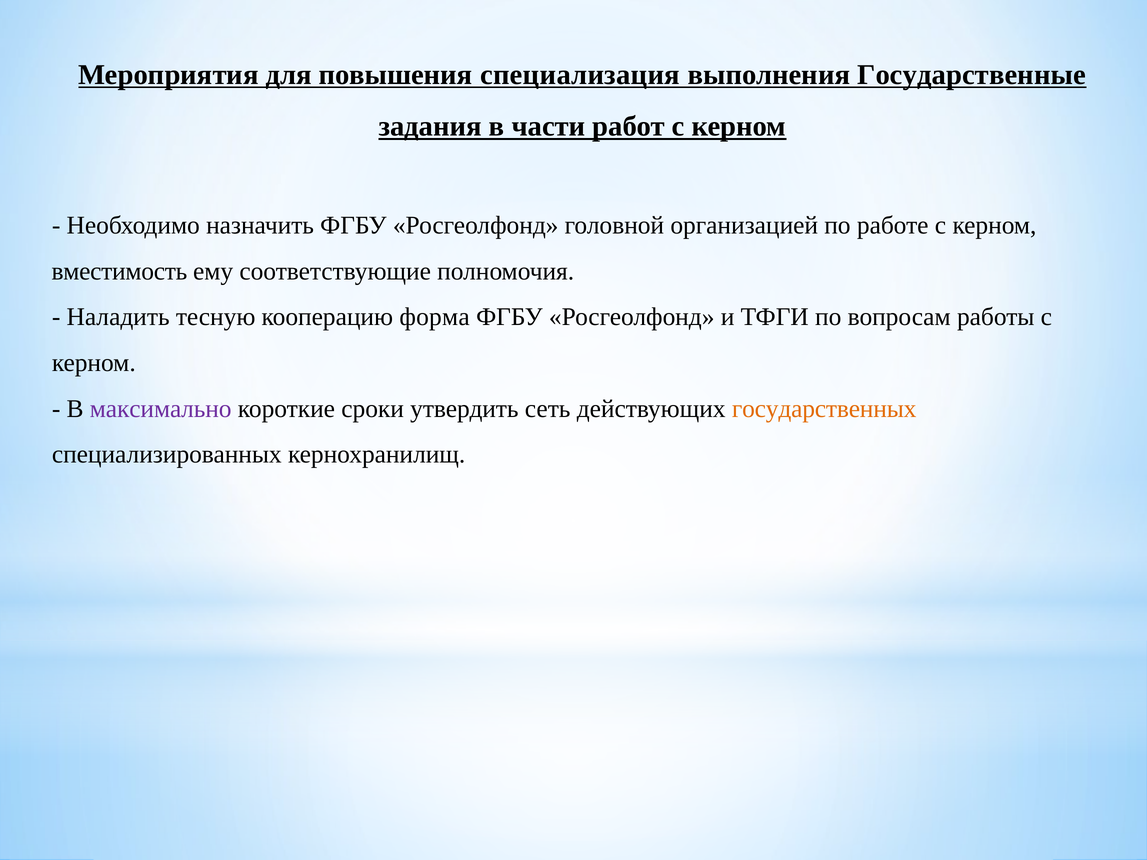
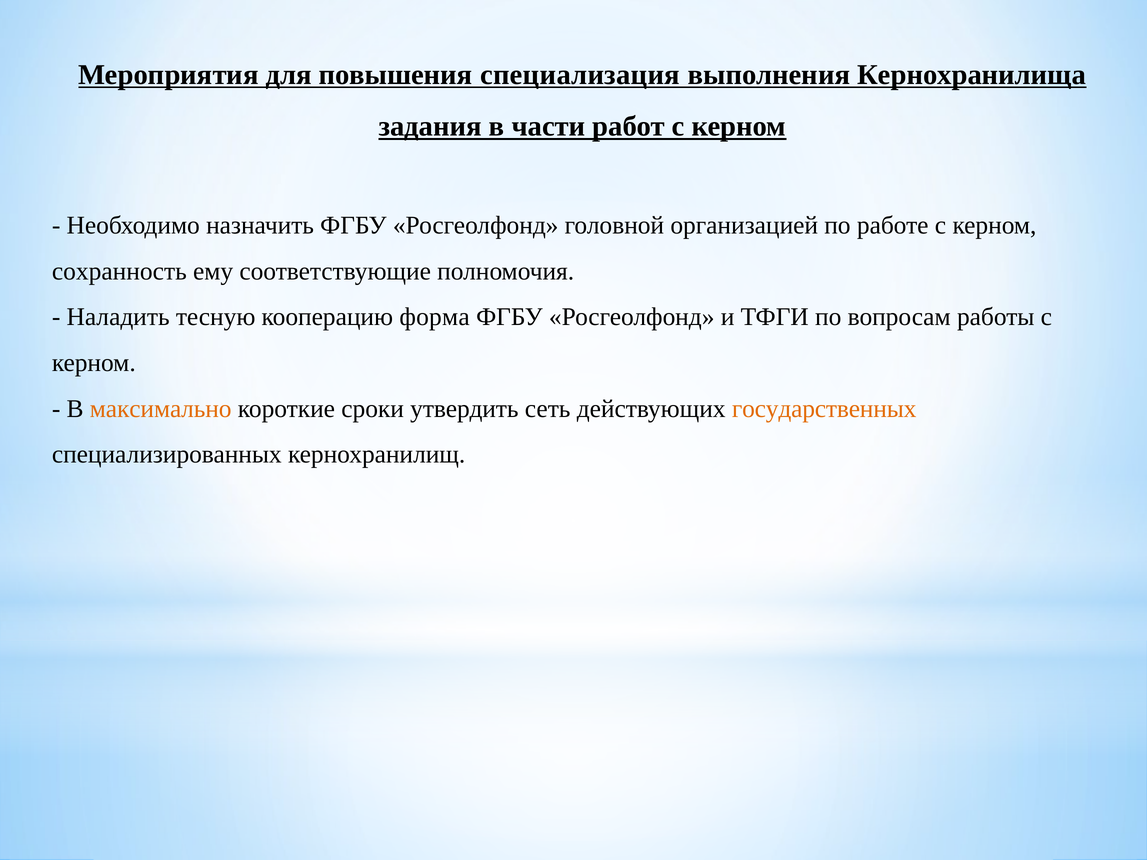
Государственные: Государственные -> Кернохранилища
вместимость: вместимость -> сохранность
максимально colour: purple -> orange
